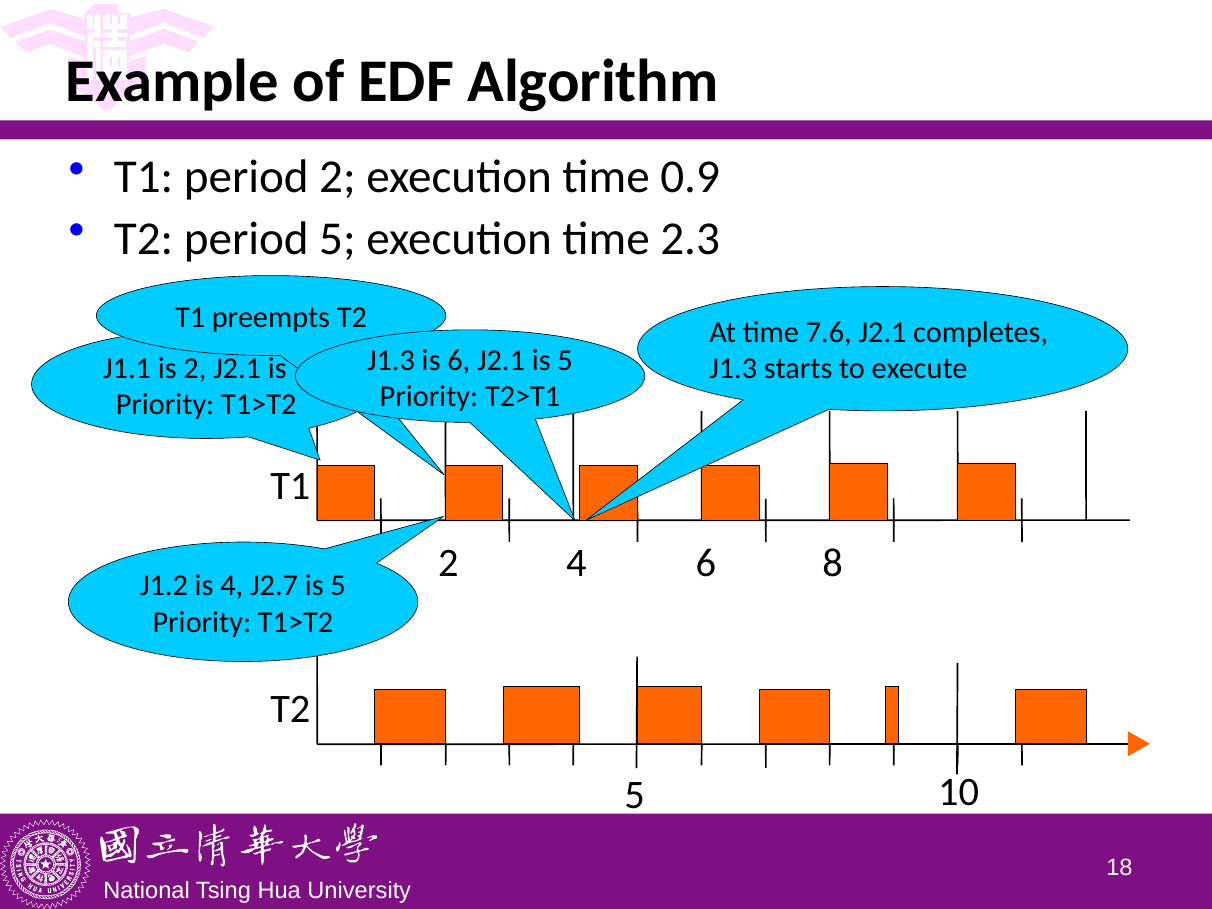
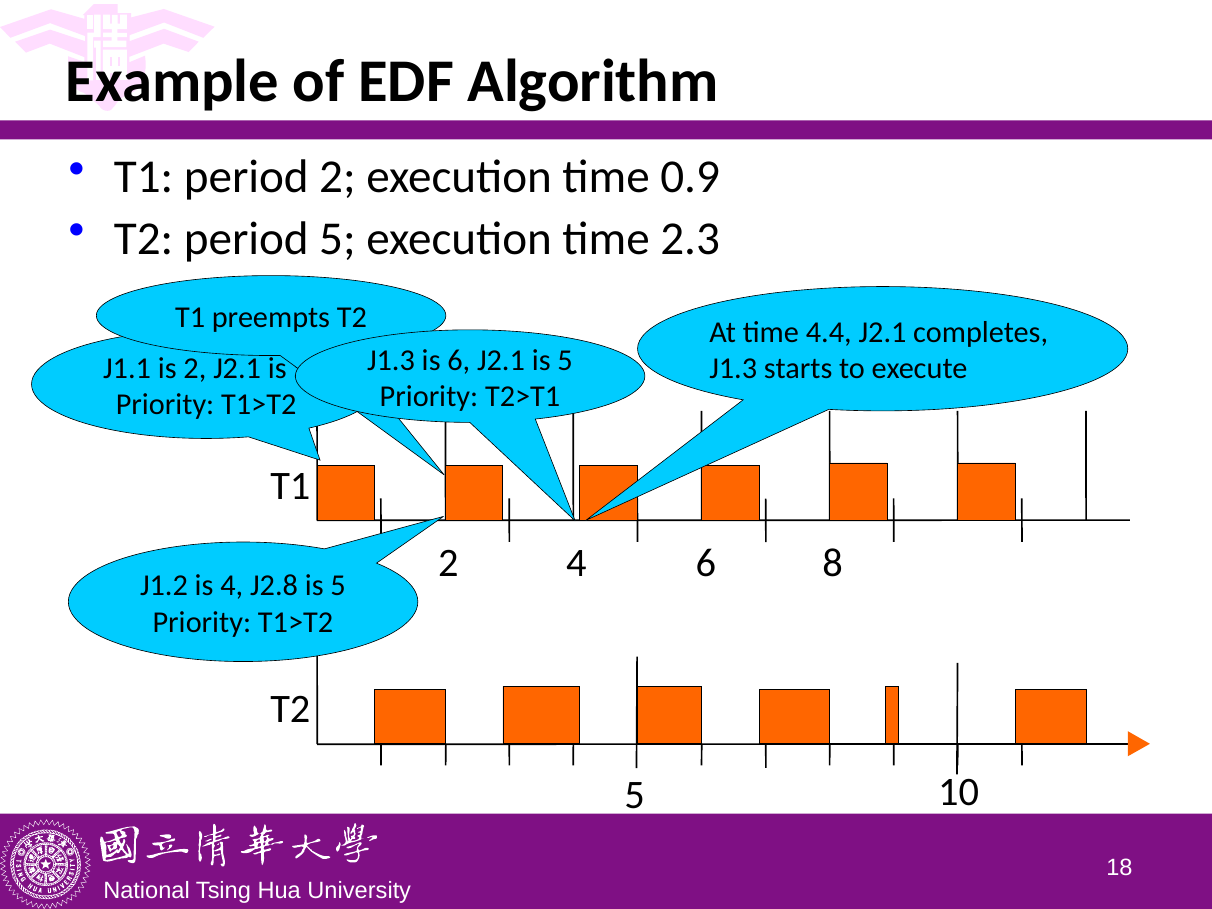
7.6: 7.6 -> 4.4
J2.7: J2.7 -> J2.8
